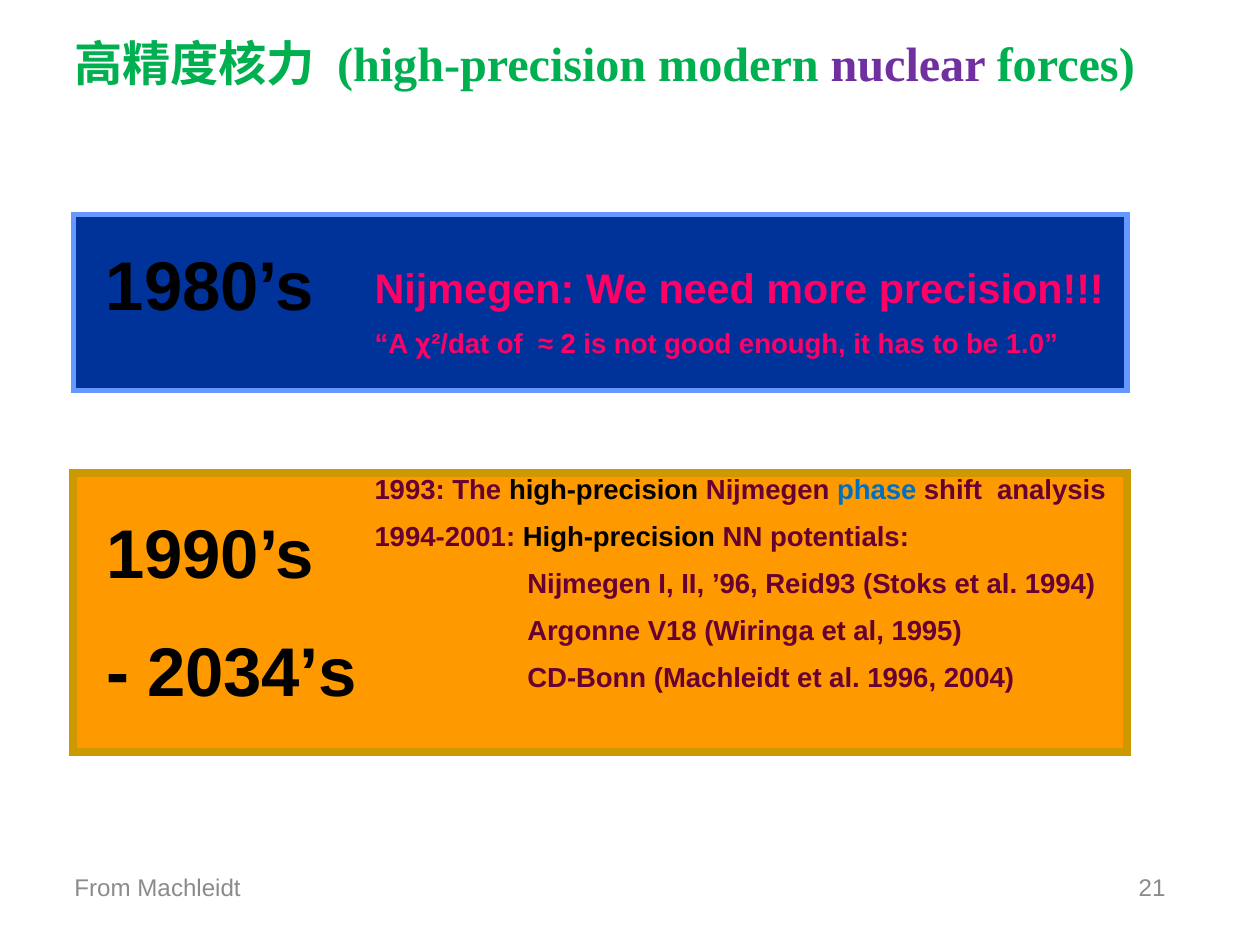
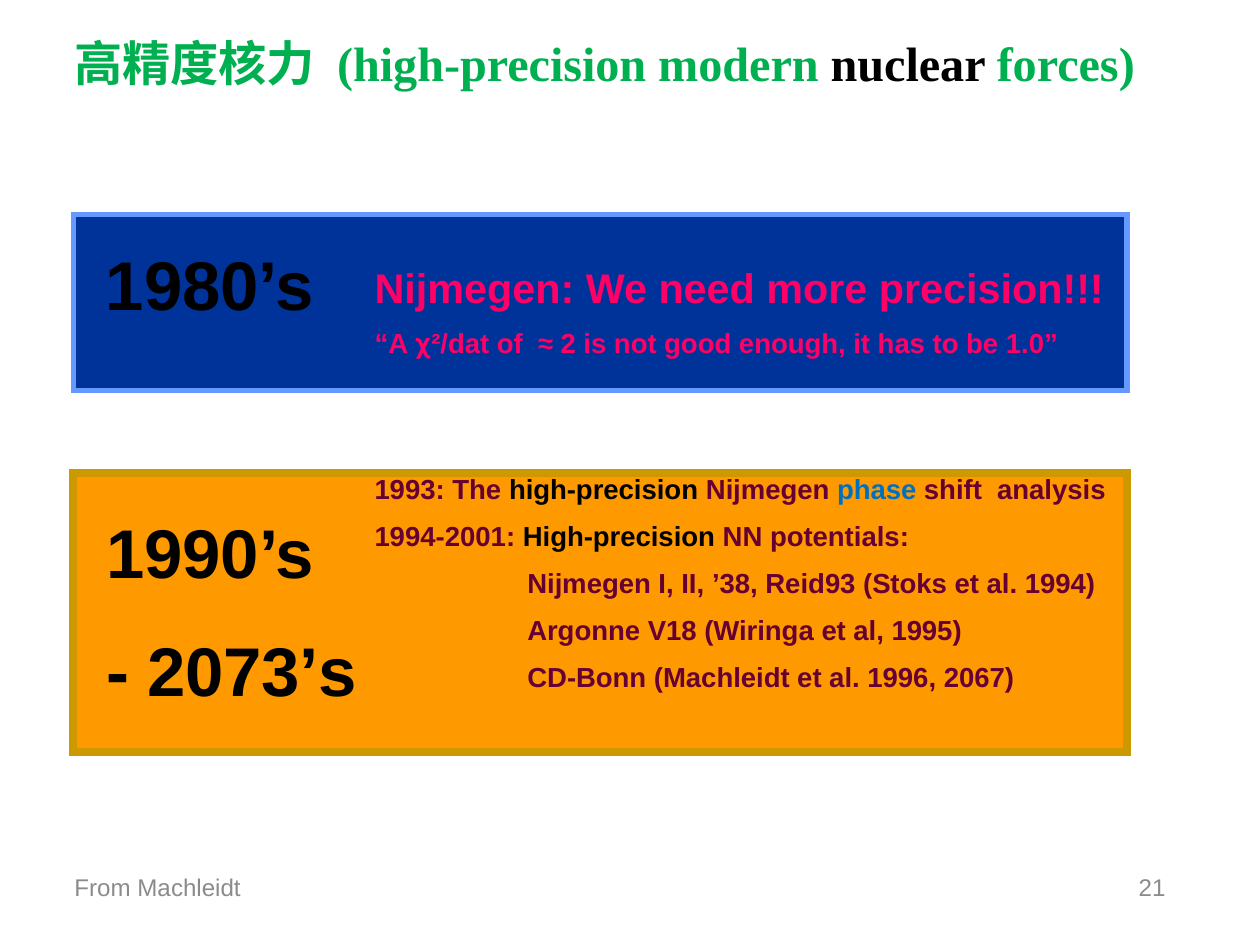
nuclear colour: purple -> black
’96: ’96 -> ’38
2034’s: 2034’s -> 2073’s
2004: 2004 -> 2067
